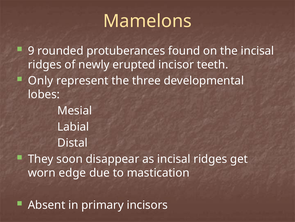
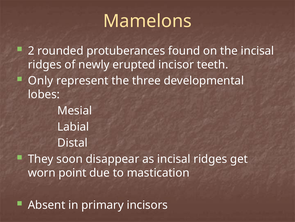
9: 9 -> 2
edge: edge -> point
